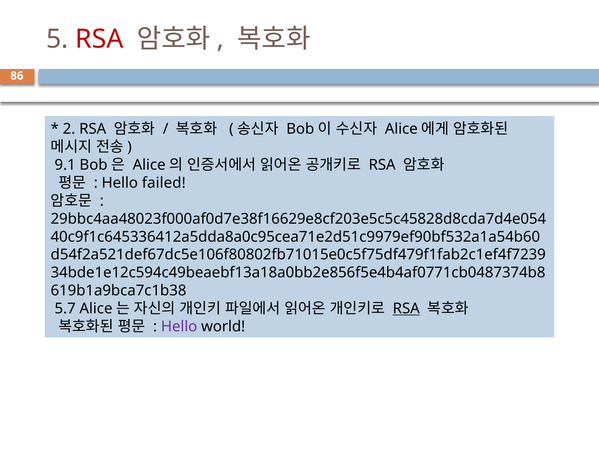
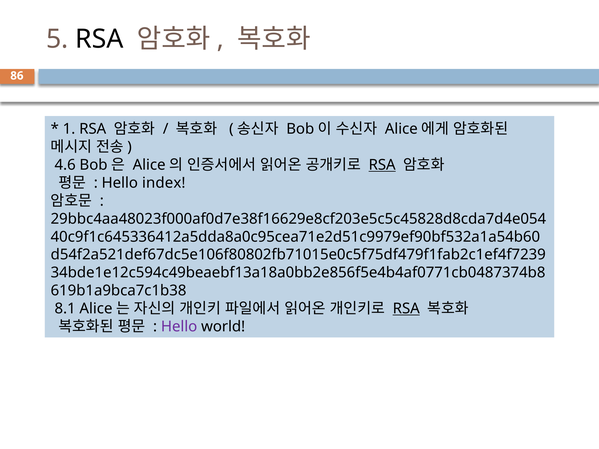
RSA at (99, 39) colour: red -> black
2: 2 -> 1
9.1: 9.1 -> 4.6
RSA at (382, 165) underline: none -> present
failed: failed -> index
5.7: 5.7 -> 8.1
